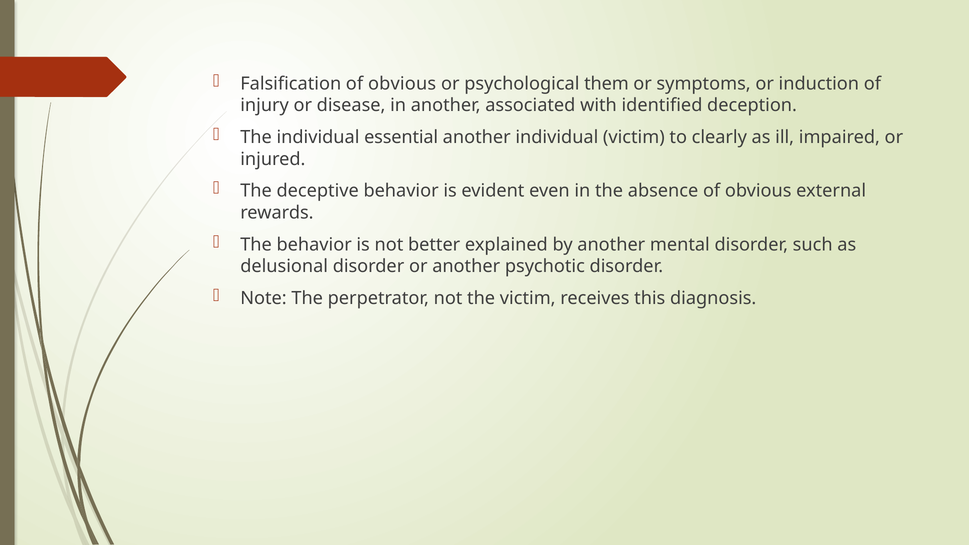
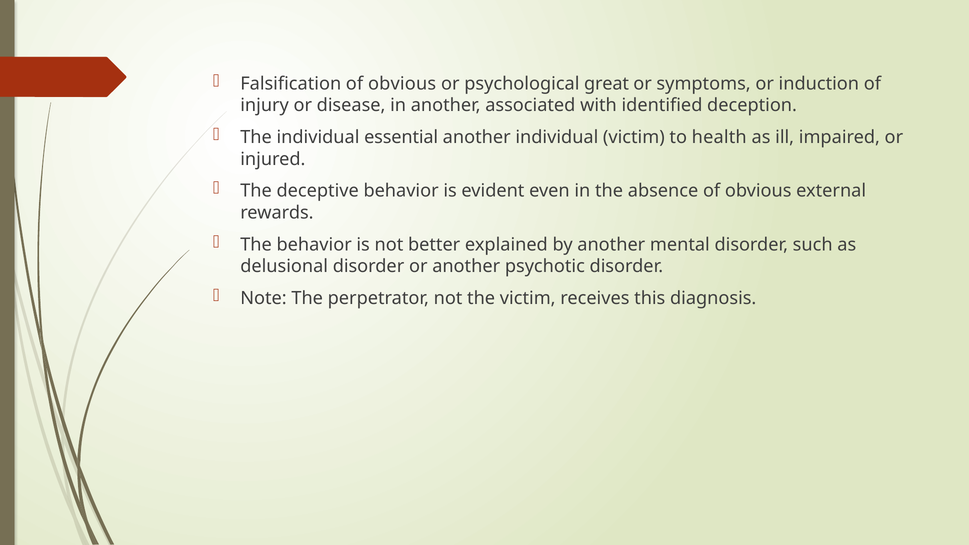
them: them -> great
clearly: clearly -> health
